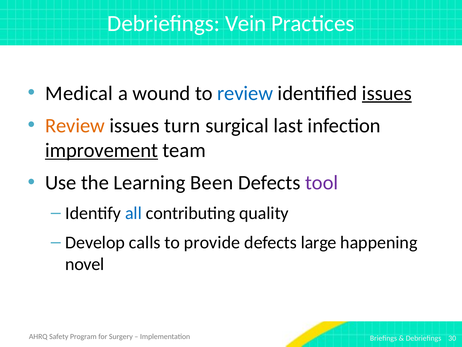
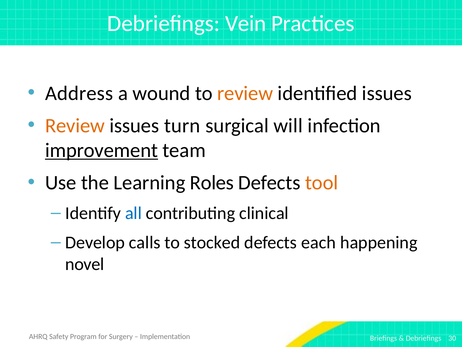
Medical: Medical -> Address
review at (245, 93) colour: blue -> orange
issues at (387, 93) underline: present -> none
last: last -> will
Been: Been -> Roles
tool colour: purple -> orange
quality: quality -> clinical
provide: provide -> stocked
large: large -> each
